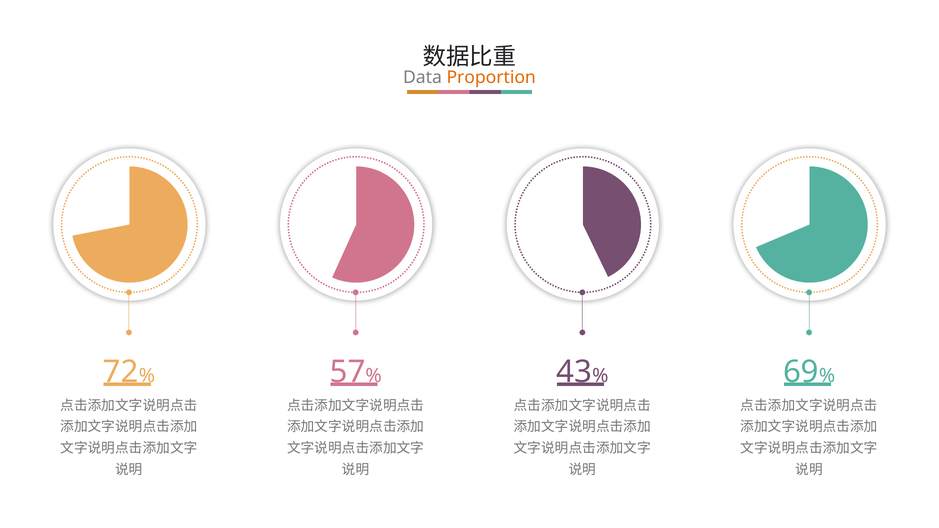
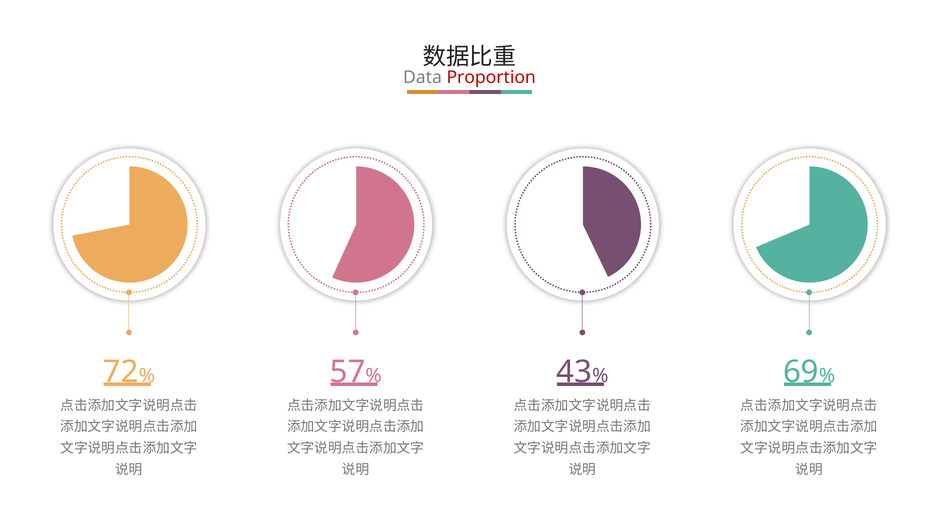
Proportion colour: orange -> red
